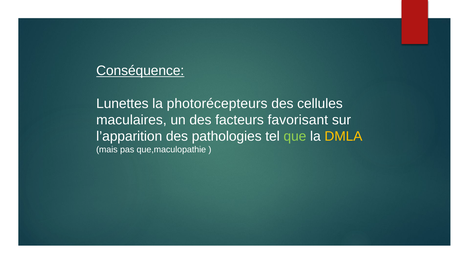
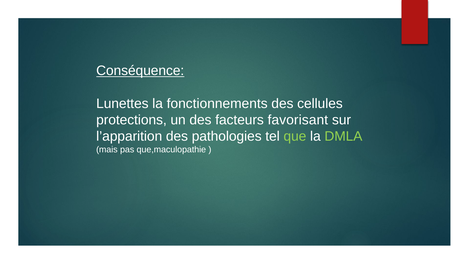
photorécepteurs: photorécepteurs -> fonctionnements
maculaires: maculaires -> protections
DMLA colour: yellow -> light green
